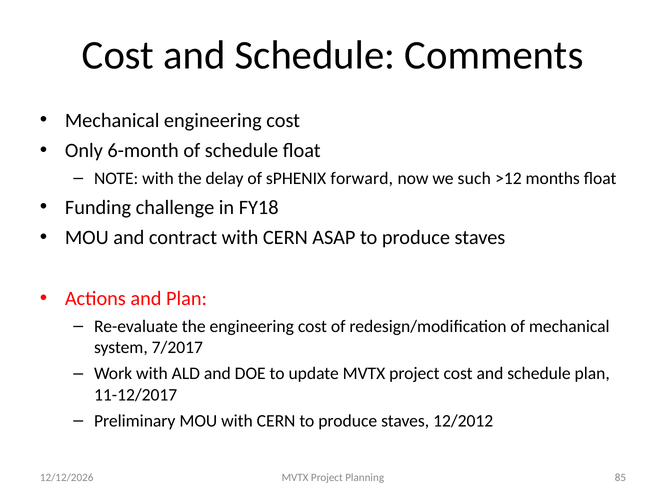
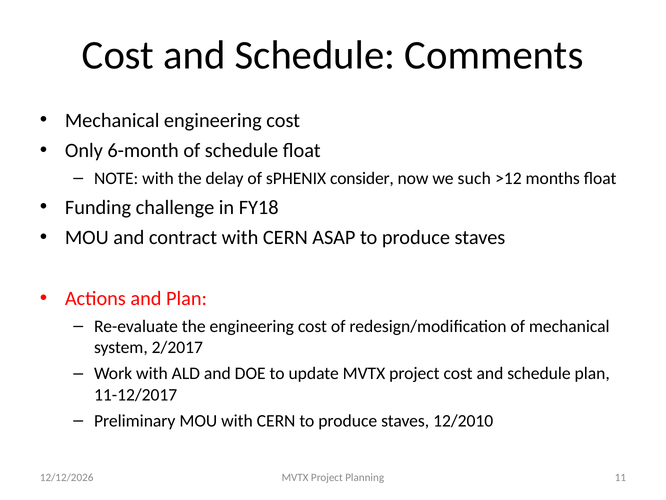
forward: forward -> consider
7/2017: 7/2017 -> 2/2017
12/2012: 12/2012 -> 12/2010
85: 85 -> 11
